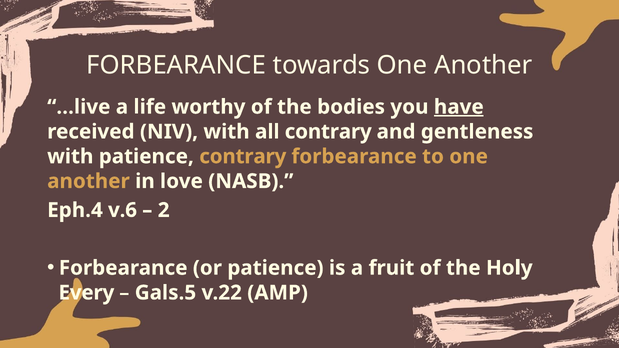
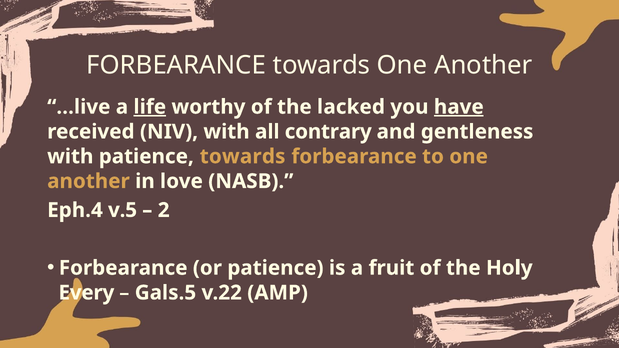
life underline: none -> present
bodies: bodies -> lacked
patience contrary: contrary -> towards
v.6: v.6 -> v.5
